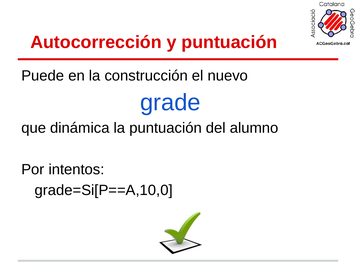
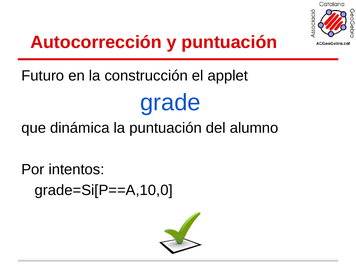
Puede: Puede -> Futuro
nuevo: nuevo -> applet
